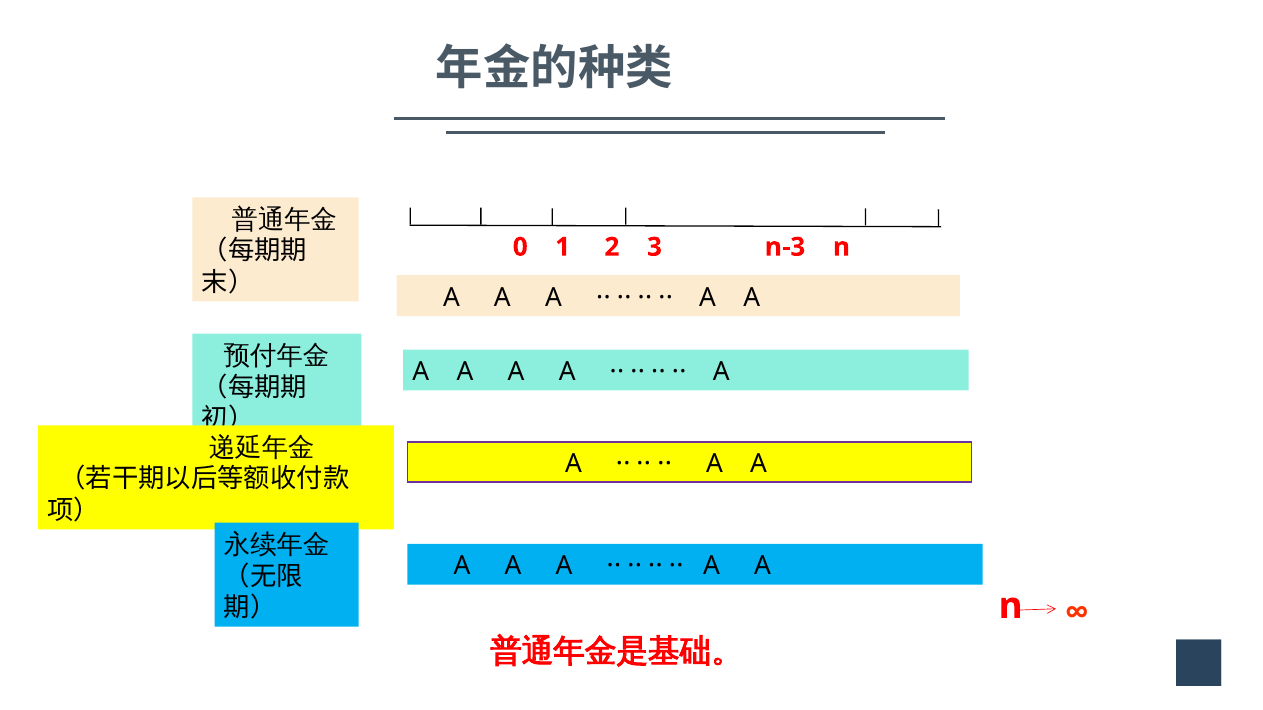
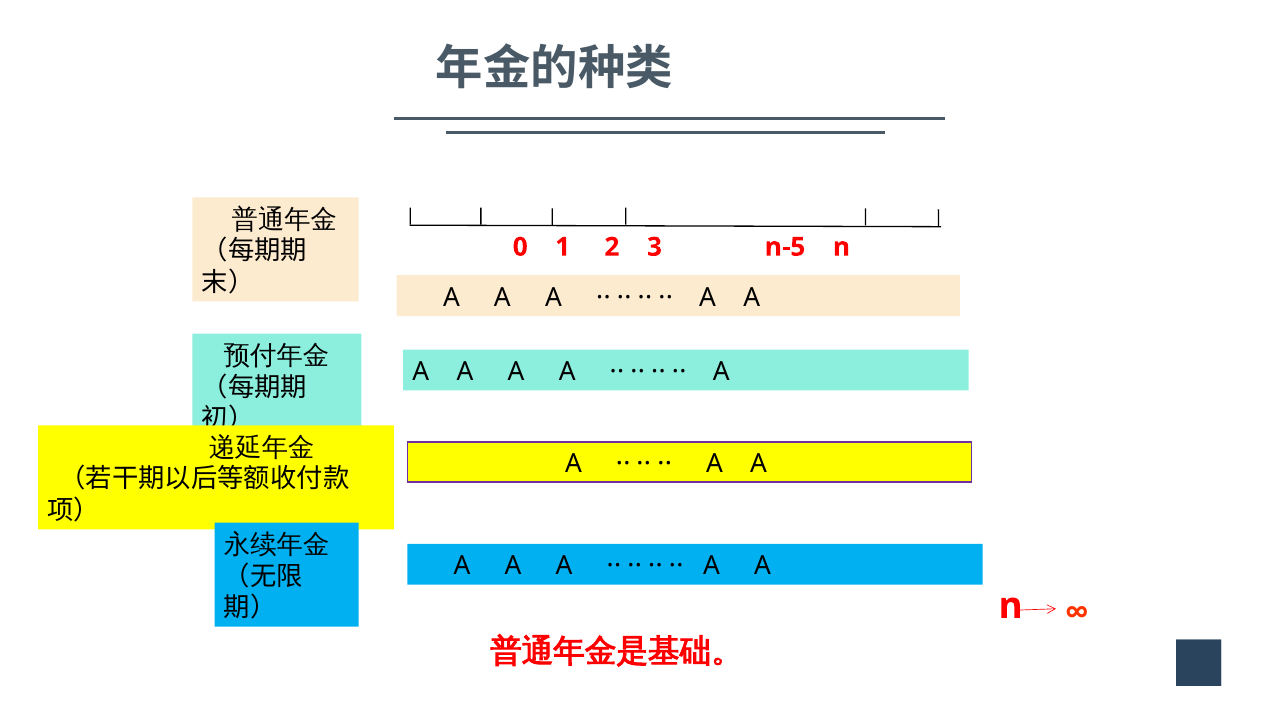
n-3: n-3 -> n-5
